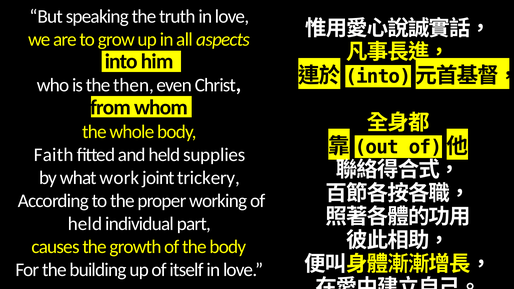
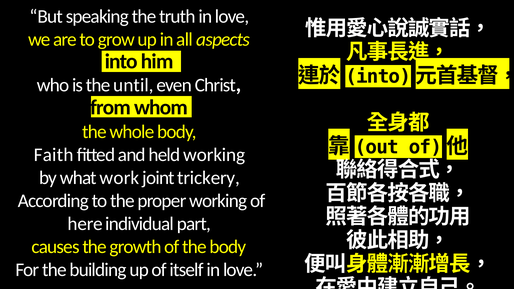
then: then -> until
held supplies: supplies -> working
held at (85, 224): held -> here
